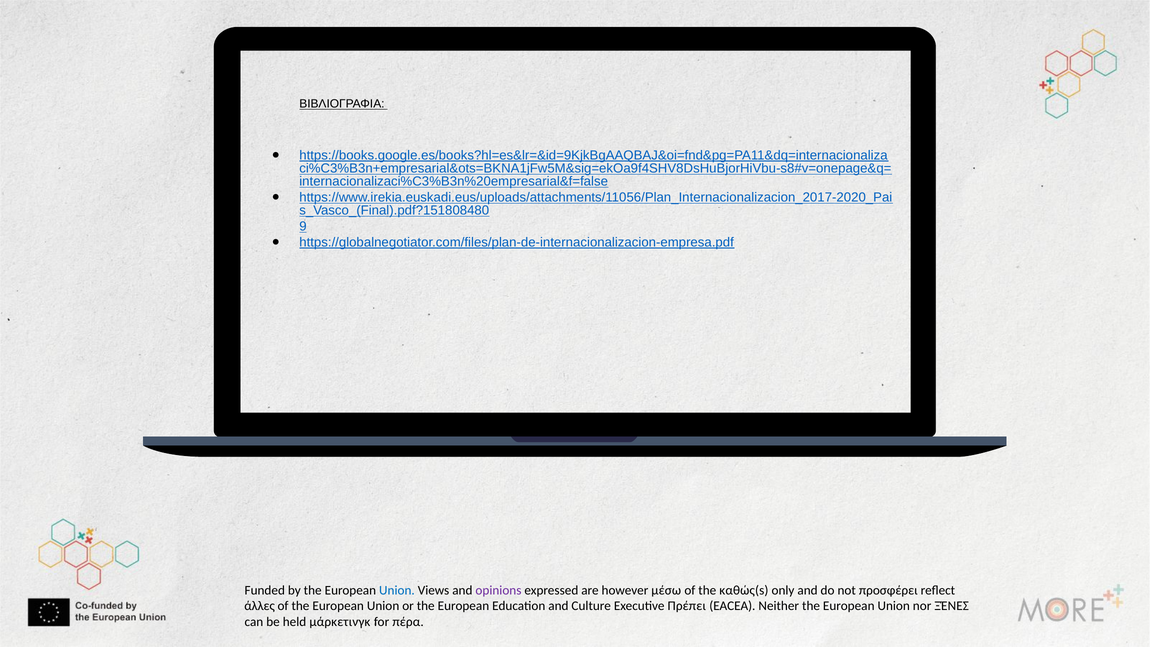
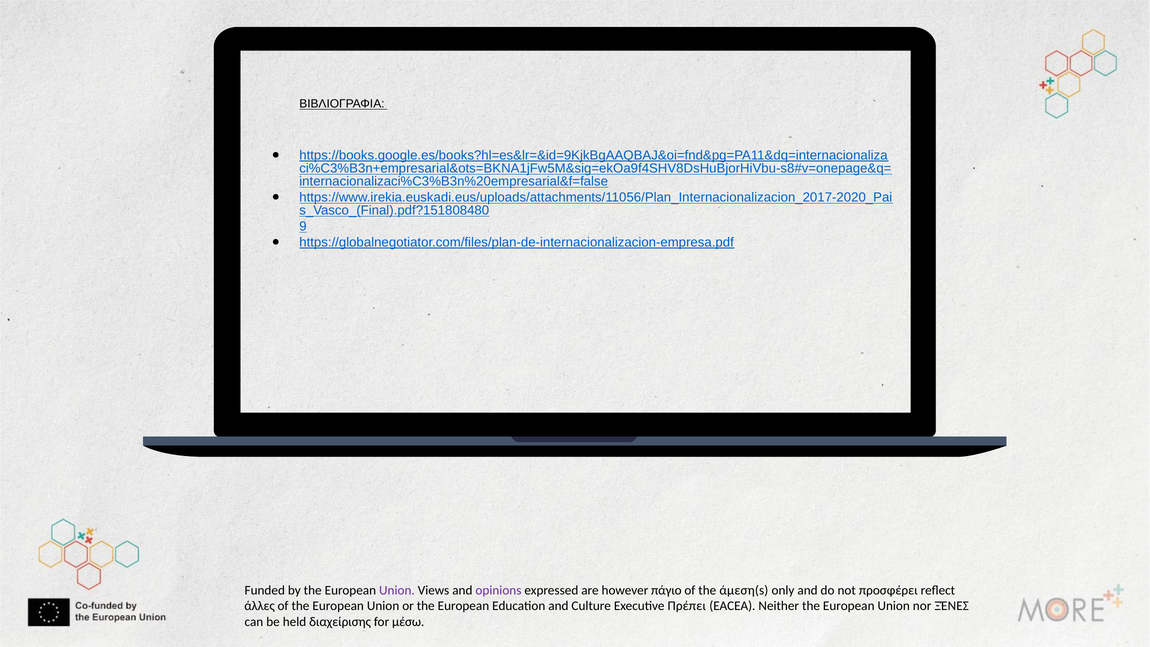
Union at (397, 590) colour: blue -> purple
μέσω: μέσω -> πάγιο
καθώς(s: καθώς(s -> άμεση(s
μάρκετινγκ: μάρκετινγκ -> διαχείρισης
πέρα: πέρα -> μέσω
